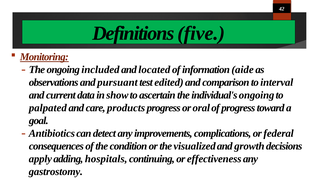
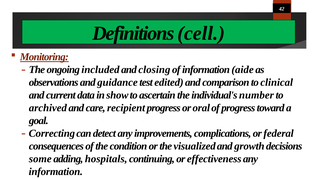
five: five -> cell
located: located -> closing
pursuant: pursuant -> guidance
interval: interval -> clinical
individual's ongoing: ongoing -> number
palpated: palpated -> archived
products: products -> recipient
Antibiotics: Antibiotics -> Correcting
apply: apply -> some
gastrostomy at (56, 172): gastrostomy -> information
